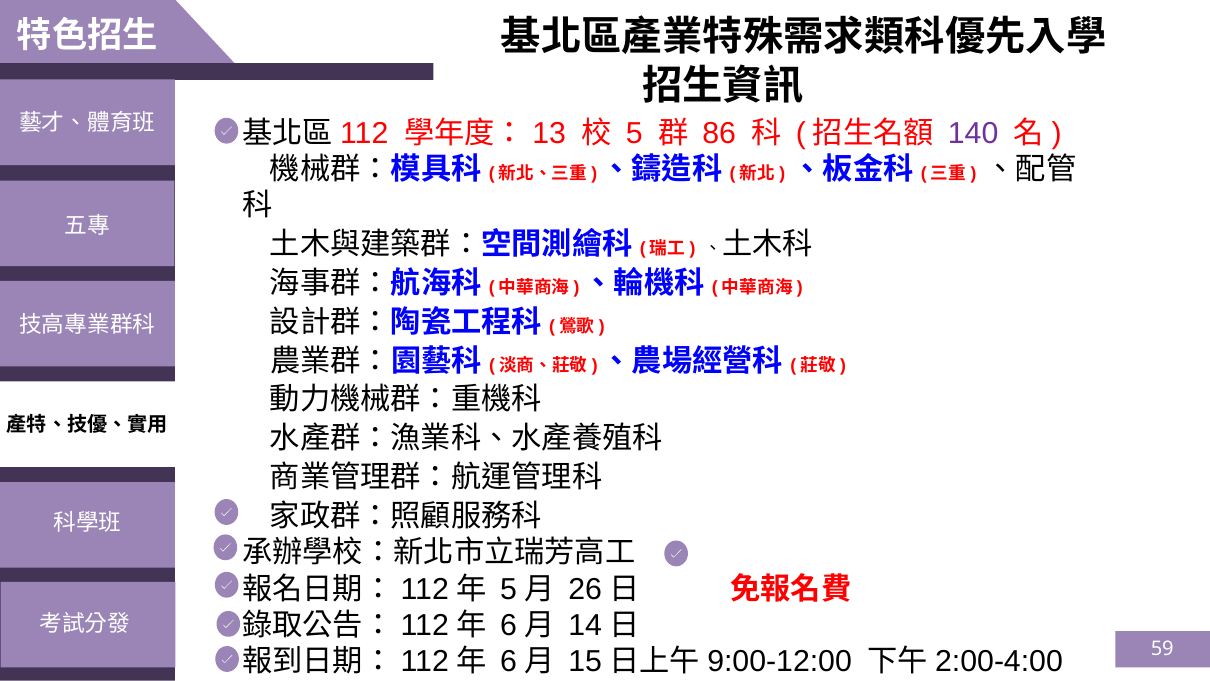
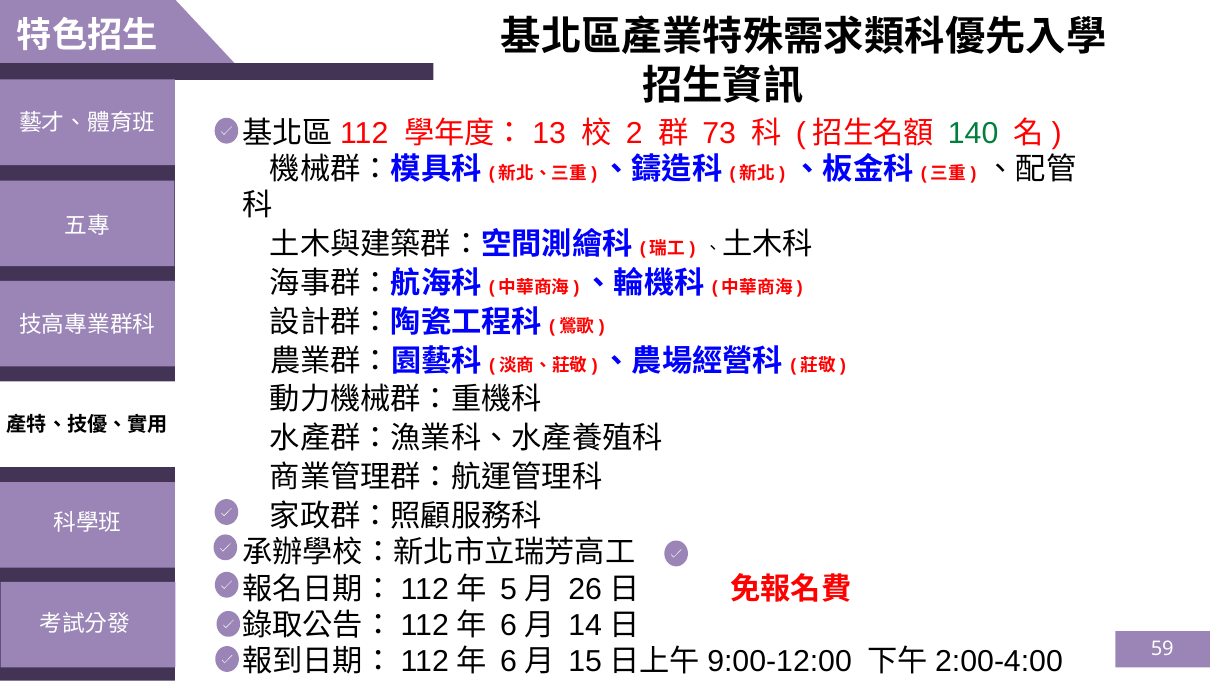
5: 5 -> 2
86: 86 -> 73
140 colour: purple -> green
